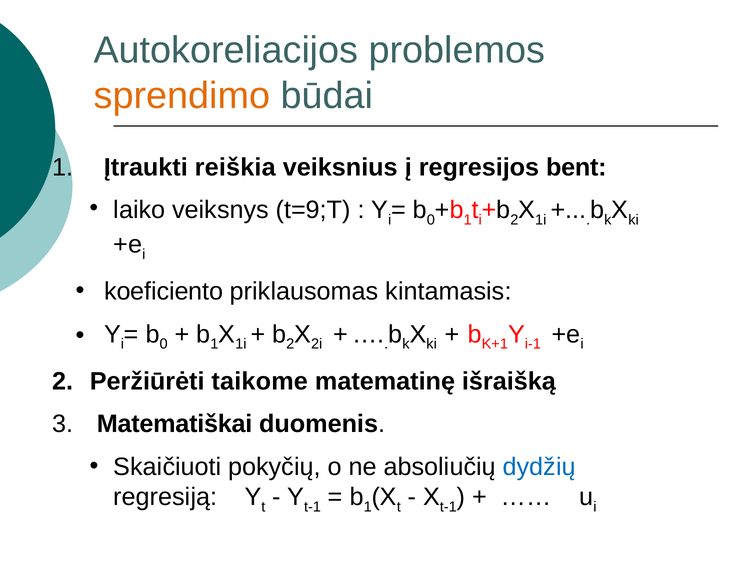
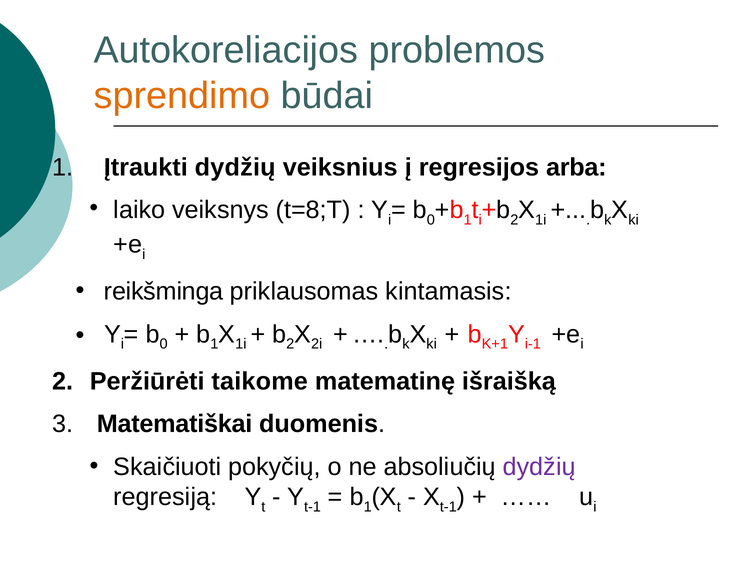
Įtraukti reiškia: reiškia -> dydžių
bent: bent -> arba
t=9;T: t=9;T -> t=8;T
koeficiento: koeficiento -> reikšminga
dydžių at (539, 467) colour: blue -> purple
